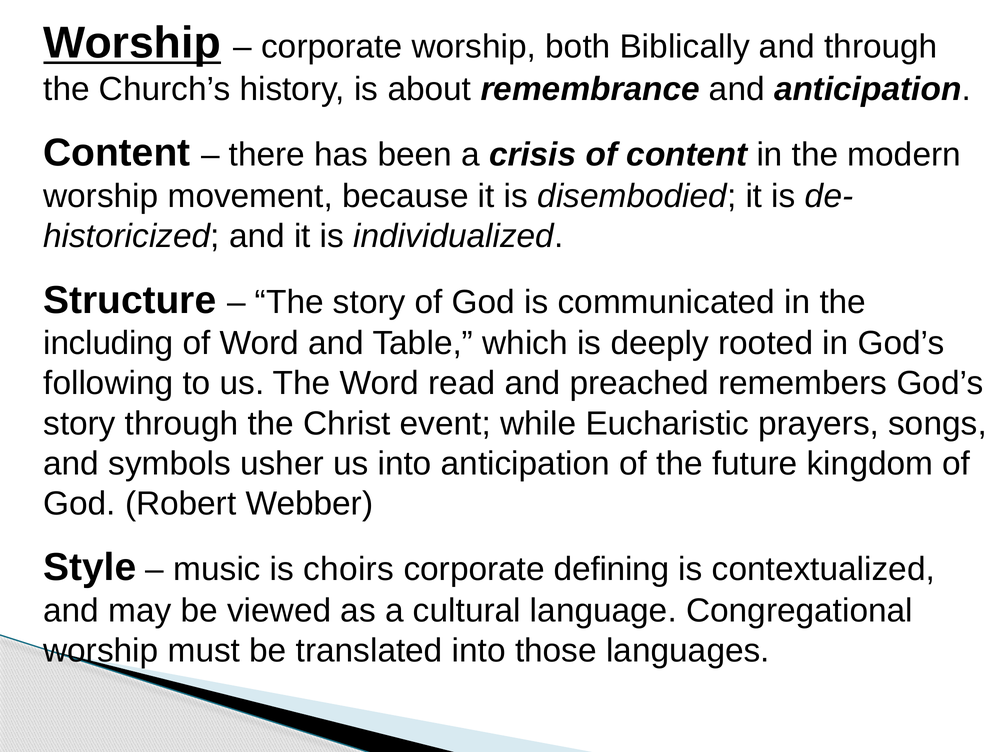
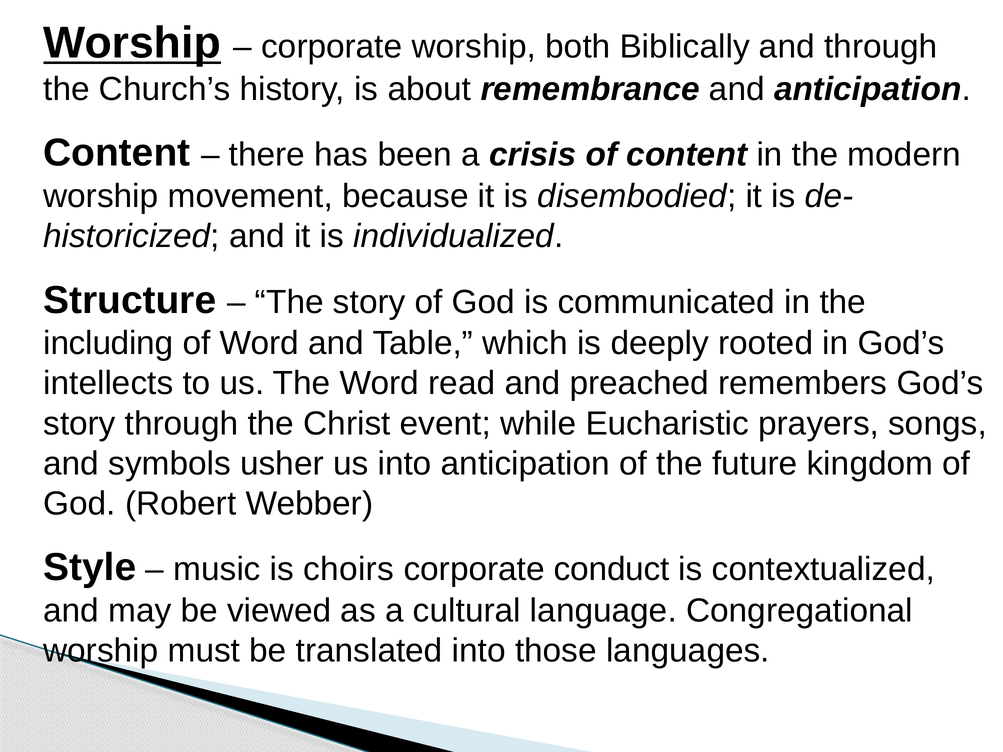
following: following -> intellects
defining: defining -> conduct
